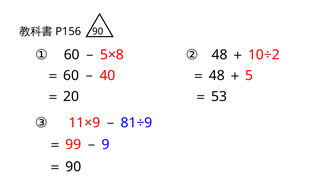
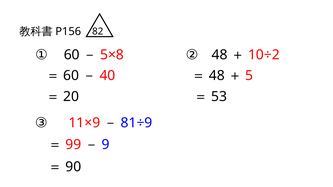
90 at (98, 31): 90 -> 82
